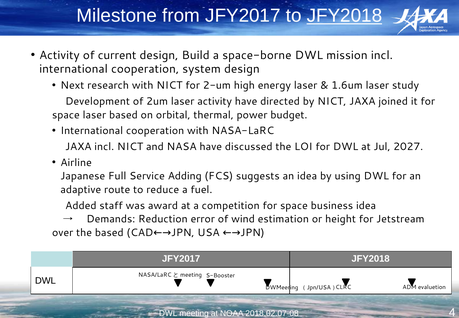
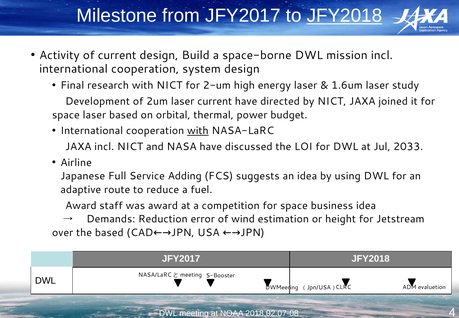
Next: Next -> Final
laser activity: activity -> current
with at (198, 131) underline: none -> present
2027: 2027 -> 2033
Added at (81, 205): Added -> Award
